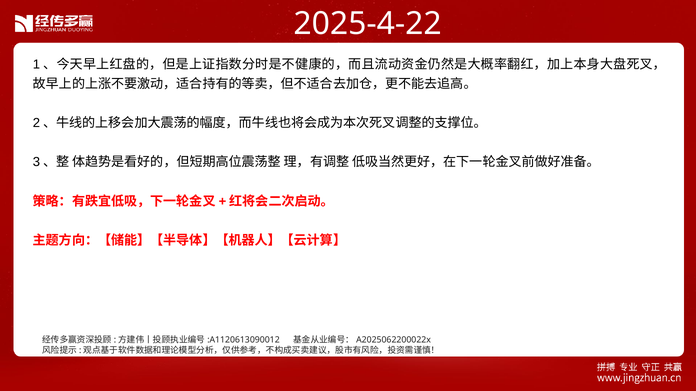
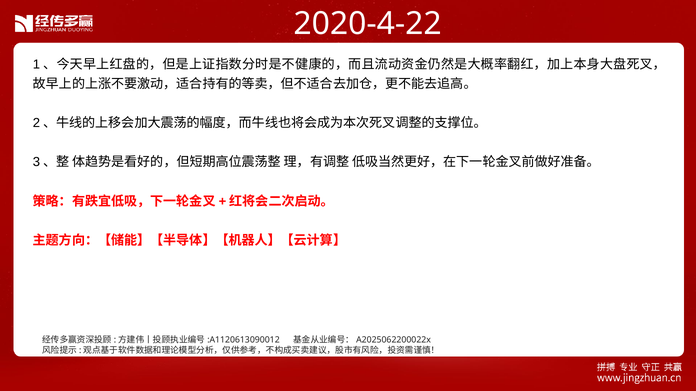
2025-4-22: 2025-4-22 -> 2020-4-22
